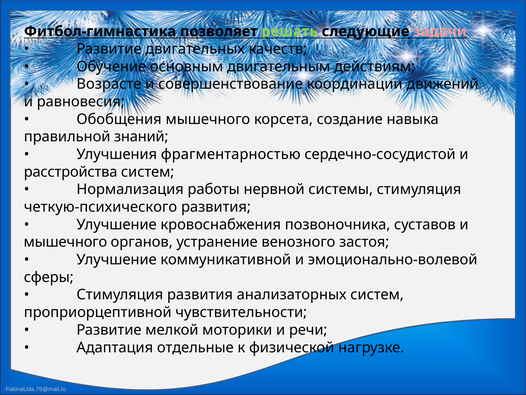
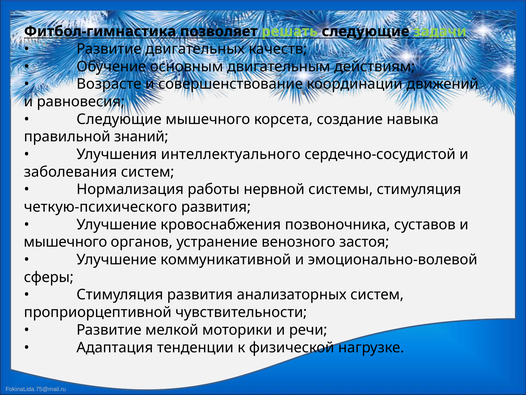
задачи colour: pink -> light green
Обобщения at (119, 119): Обобщения -> Следующие
фрагментарностью: фрагментарностью -> интеллектуального
расстройства: расстройства -> заболевания
отдельные: отдельные -> тенденции
